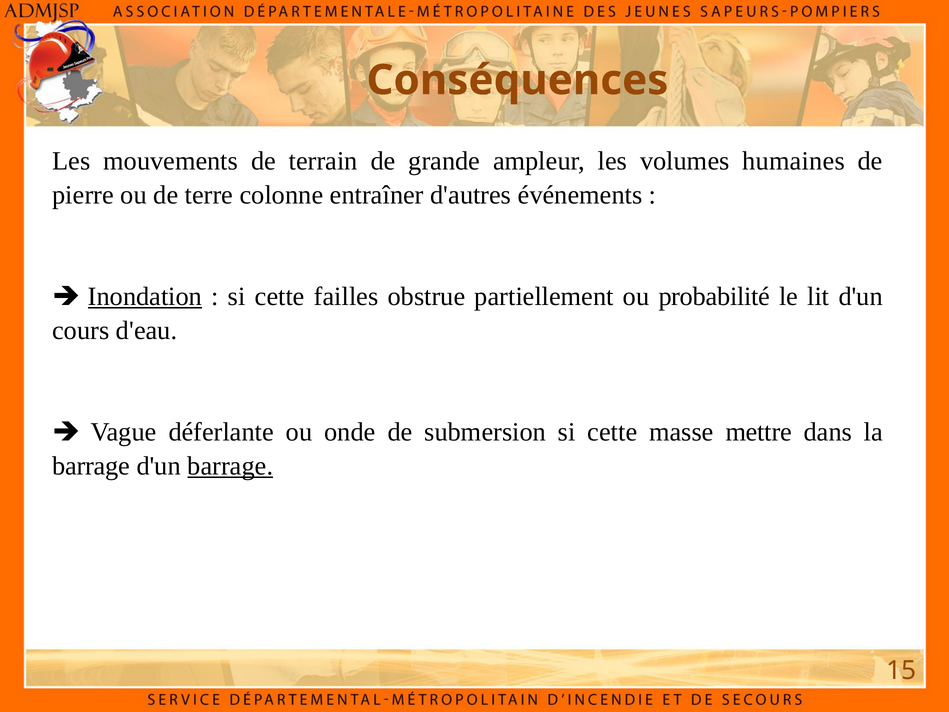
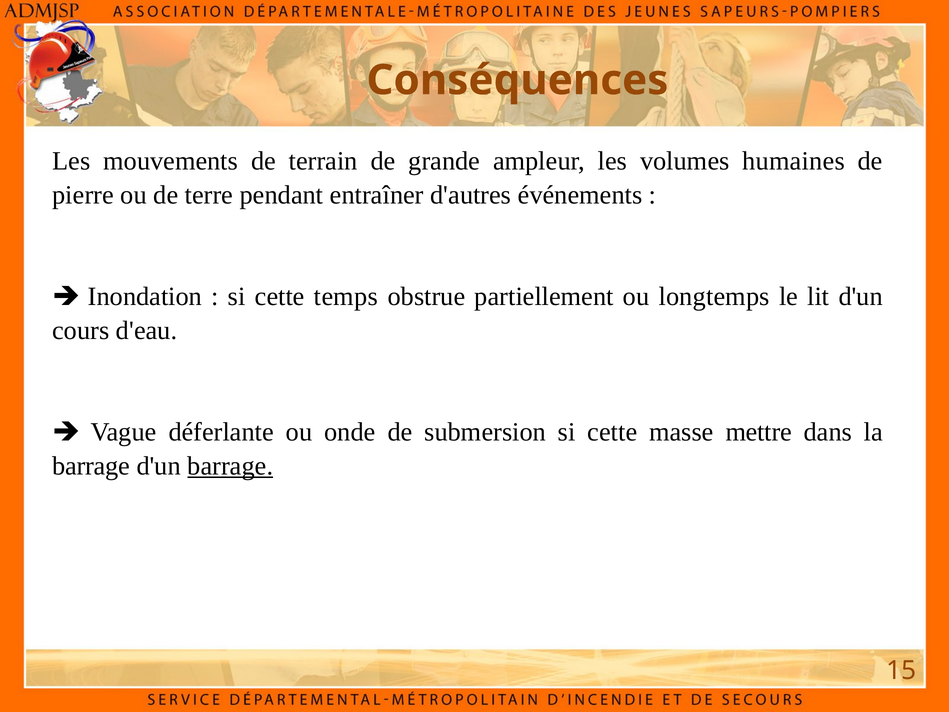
colonne: colonne -> pendant
Inondation underline: present -> none
failles: failles -> temps
probabilité: probabilité -> longtemps
